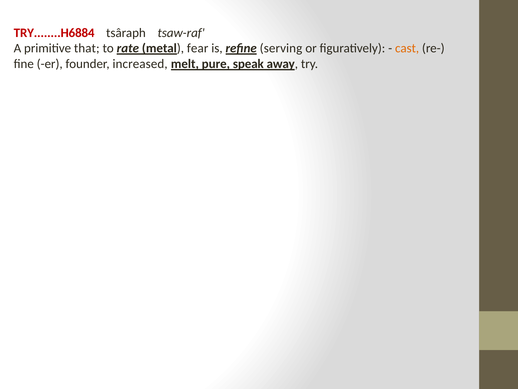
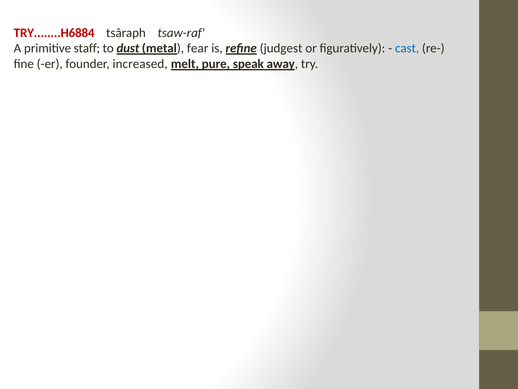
that: that -> staff
rate: rate -> dust
serving: serving -> judgest
cast colour: orange -> blue
